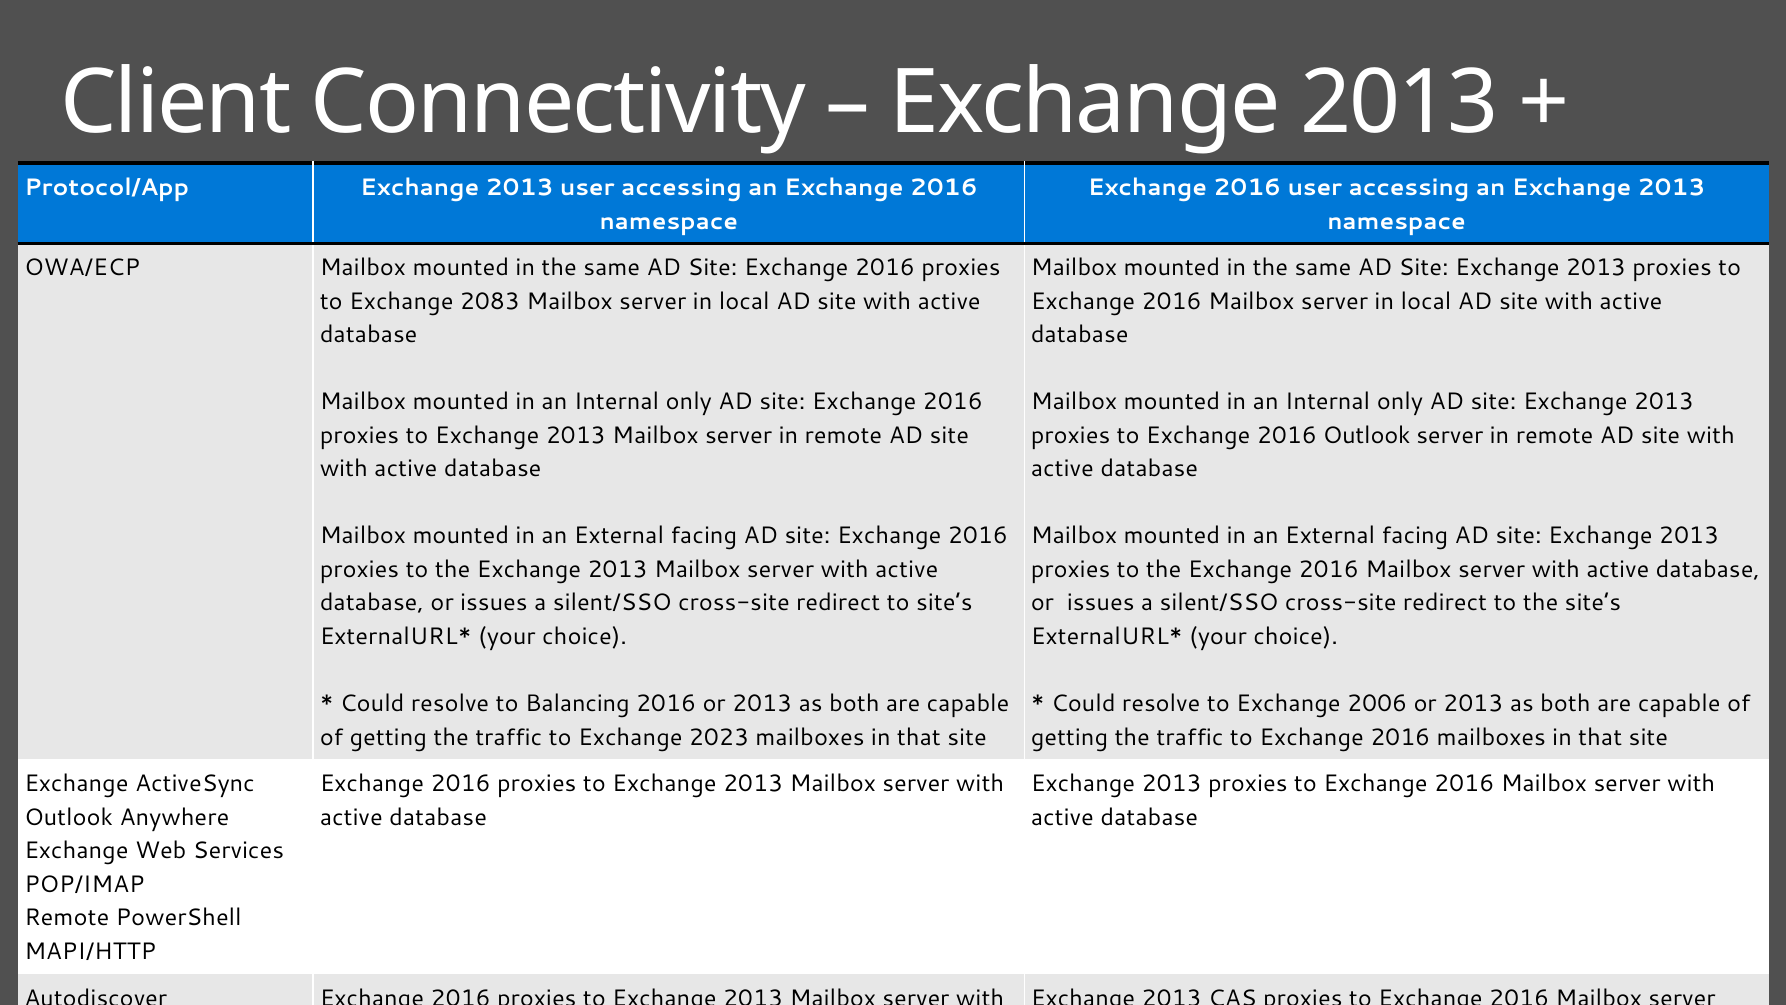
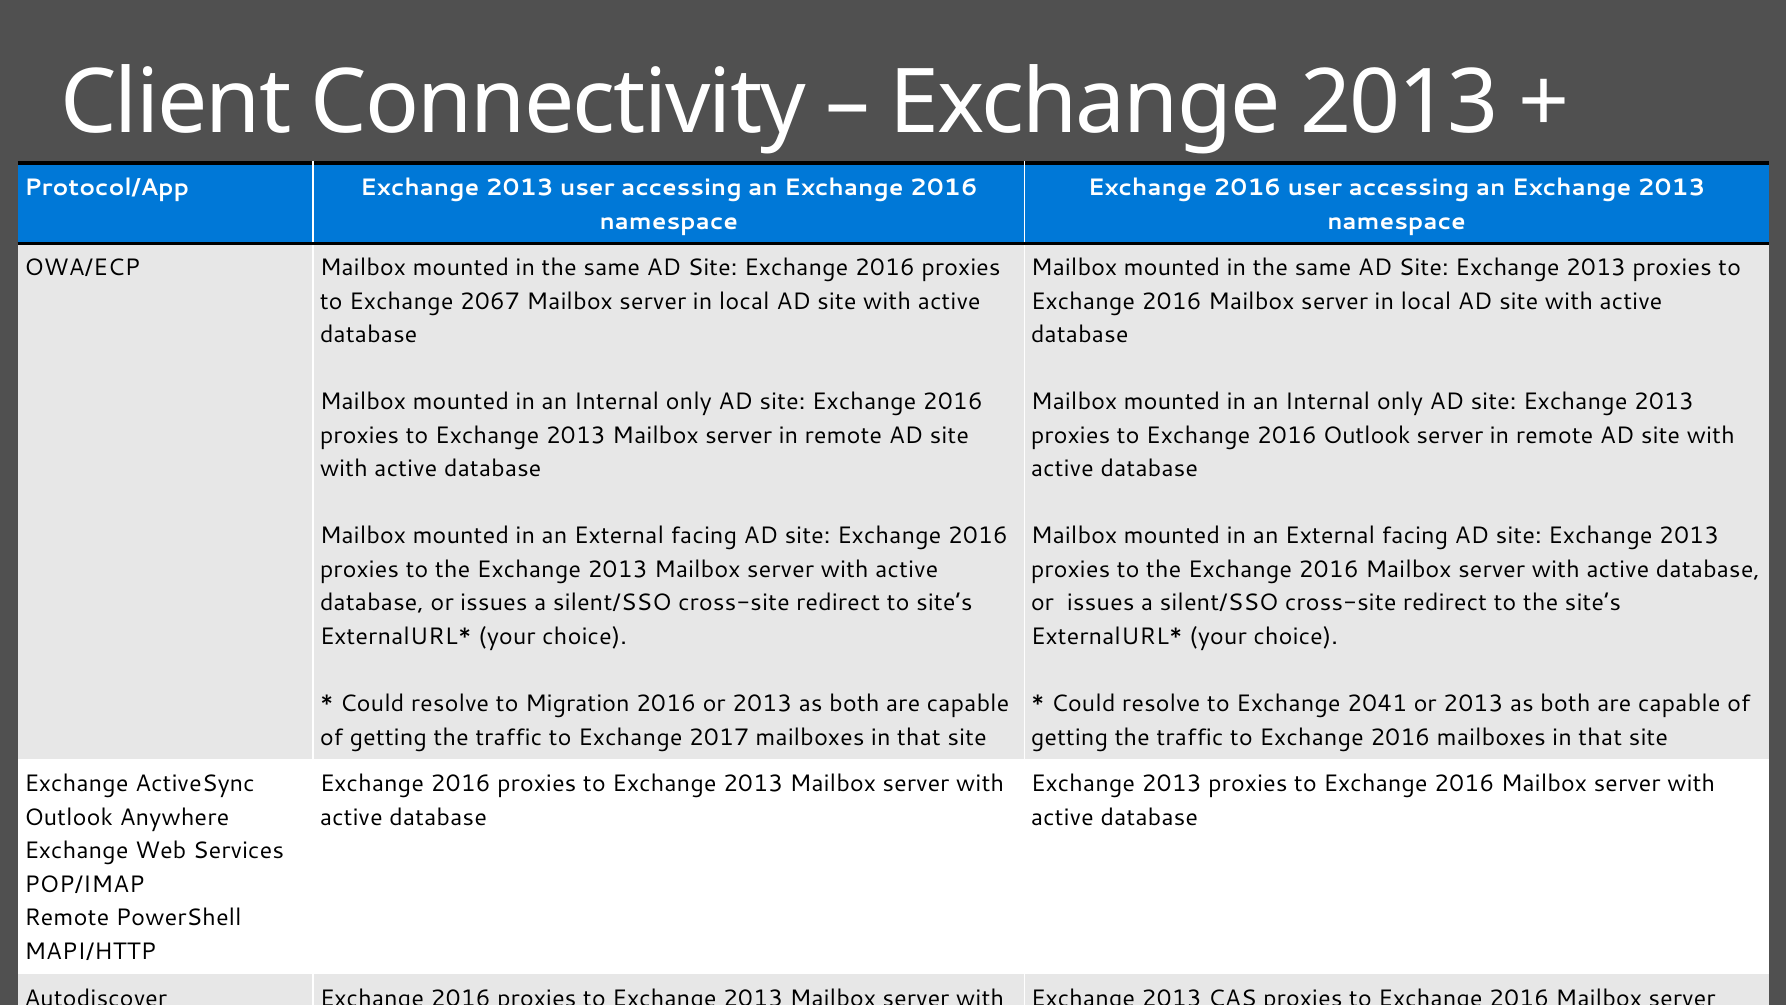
2083: 2083 -> 2067
Balancing: Balancing -> Migration
2006: 2006 -> 2041
2023: 2023 -> 2017
